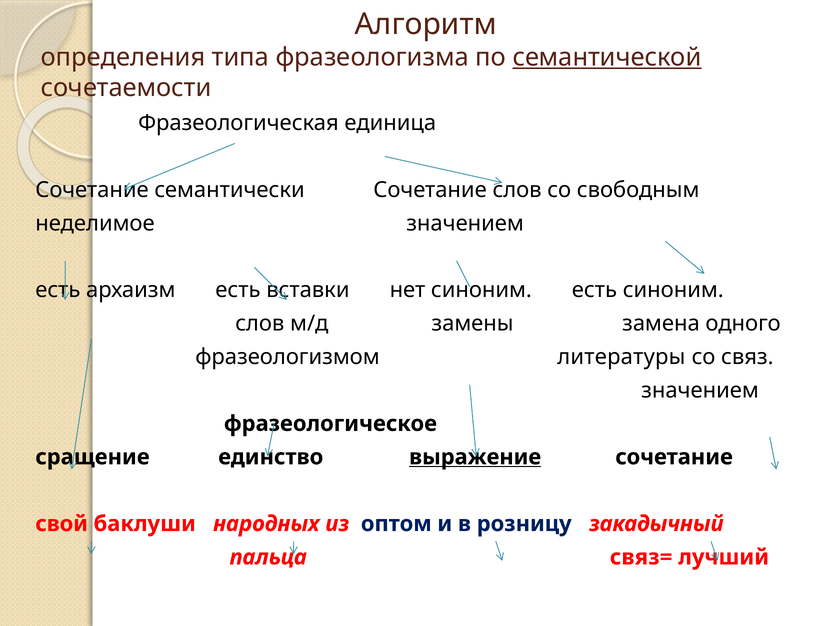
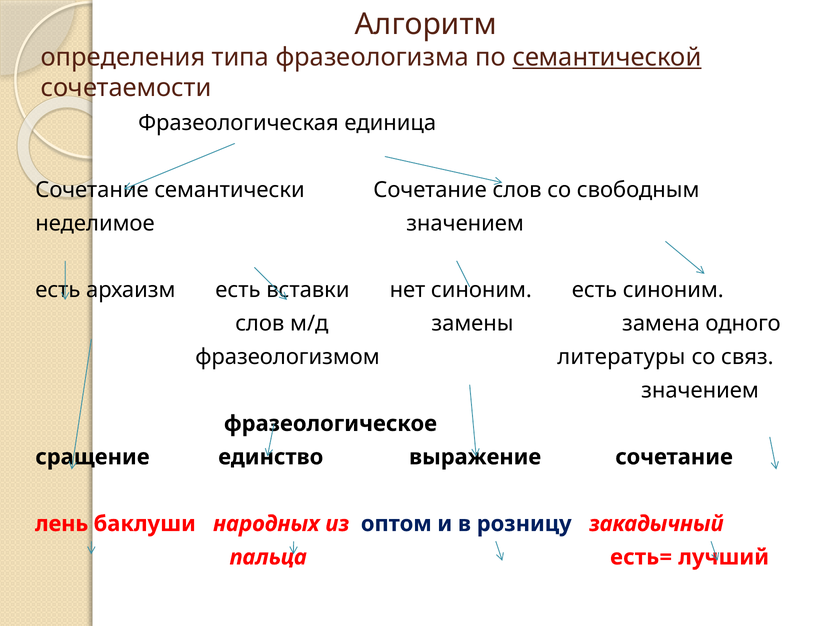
выражение underline: present -> none
свой: свой -> лень
связ=: связ= -> есть=
